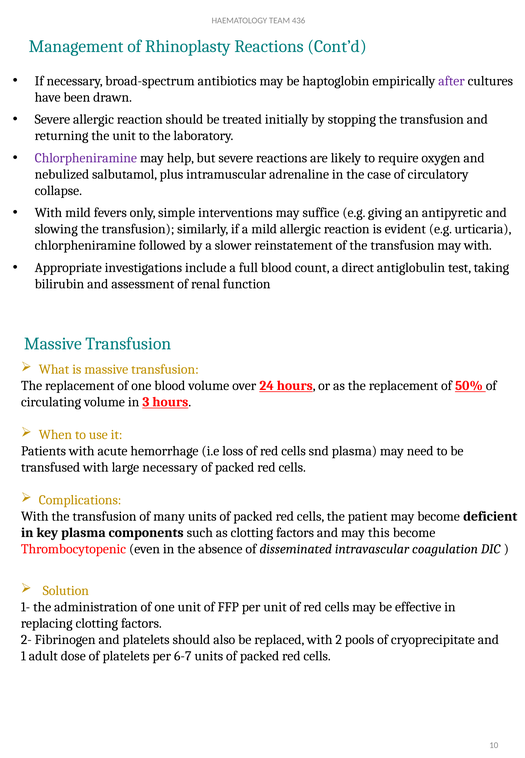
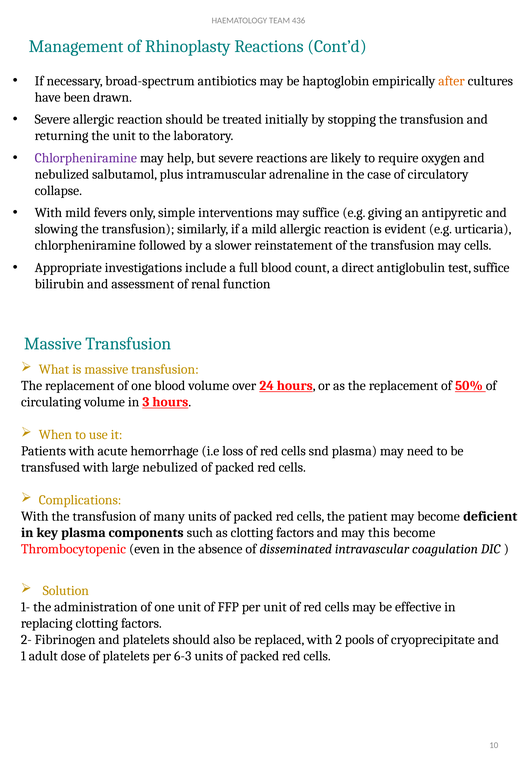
after colour: purple -> orange
may with: with -> cells
test taking: taking -> suffice
large necessary: necessary -> nebulized
6-7: 6-7 -> 6-3
